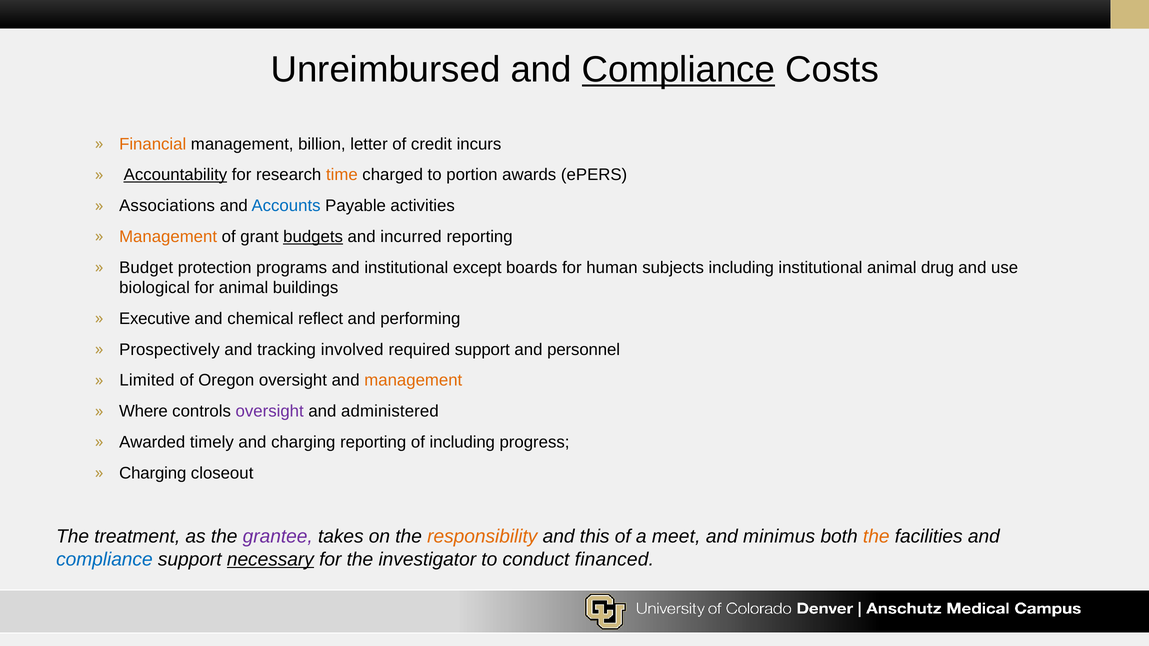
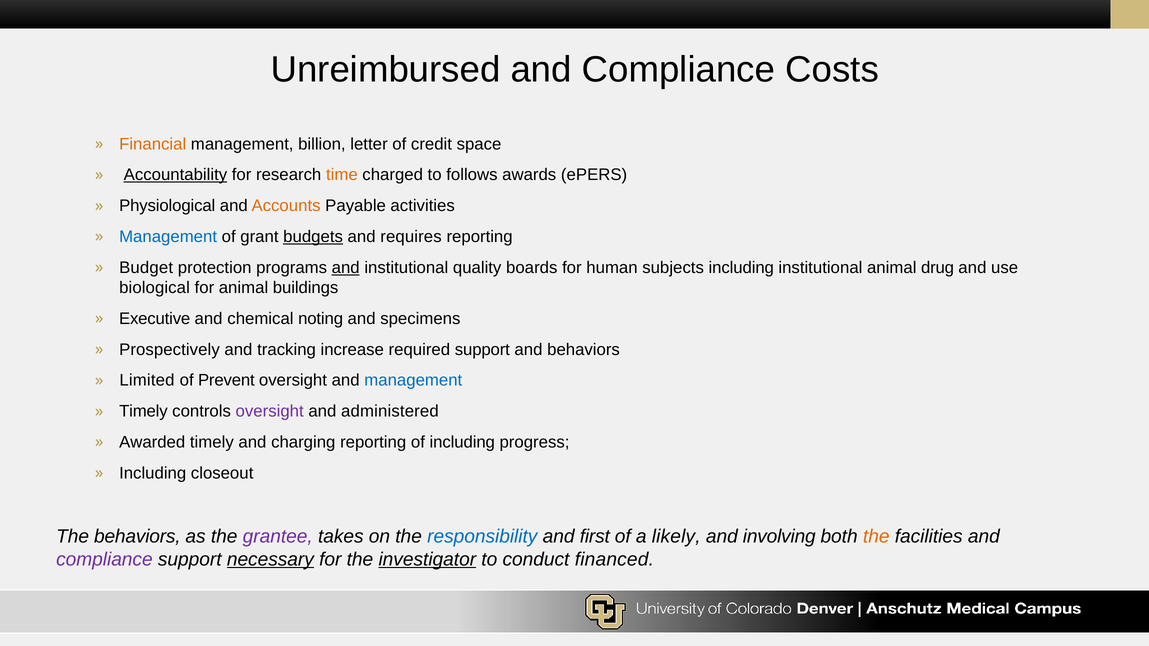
Compliance at (678, 70) underline: present -> none
incurs: incurs -> space
portion: portion -> follows
Associations: Associations -> Physiological
Accounts colour: blue -> orange
Management at (168, 237) colour: orange -> blue
incurred: incurred -> requires
and at (346, 268) underline: none -> present
except: except -> quality
reflect: reflect -> noting
performing: performing -> specimens
involved: involved -> increase
and personnel: personnel -> behaviors
Oregon: Oregon -> Prevent
management at (413, 381) colour: orange -> blue
Where at (143, 411): Where -> Timely
Charging at (153, 473): Charging -> Including
The treatment: treatment -> behaviors
responsibility colour: orange -> blue
this: this -> first
meet: meet -> likely
minimus: minimus -> involving
compliance at (104, 560) colour: blue -> purple
investigator underline: none -> present
